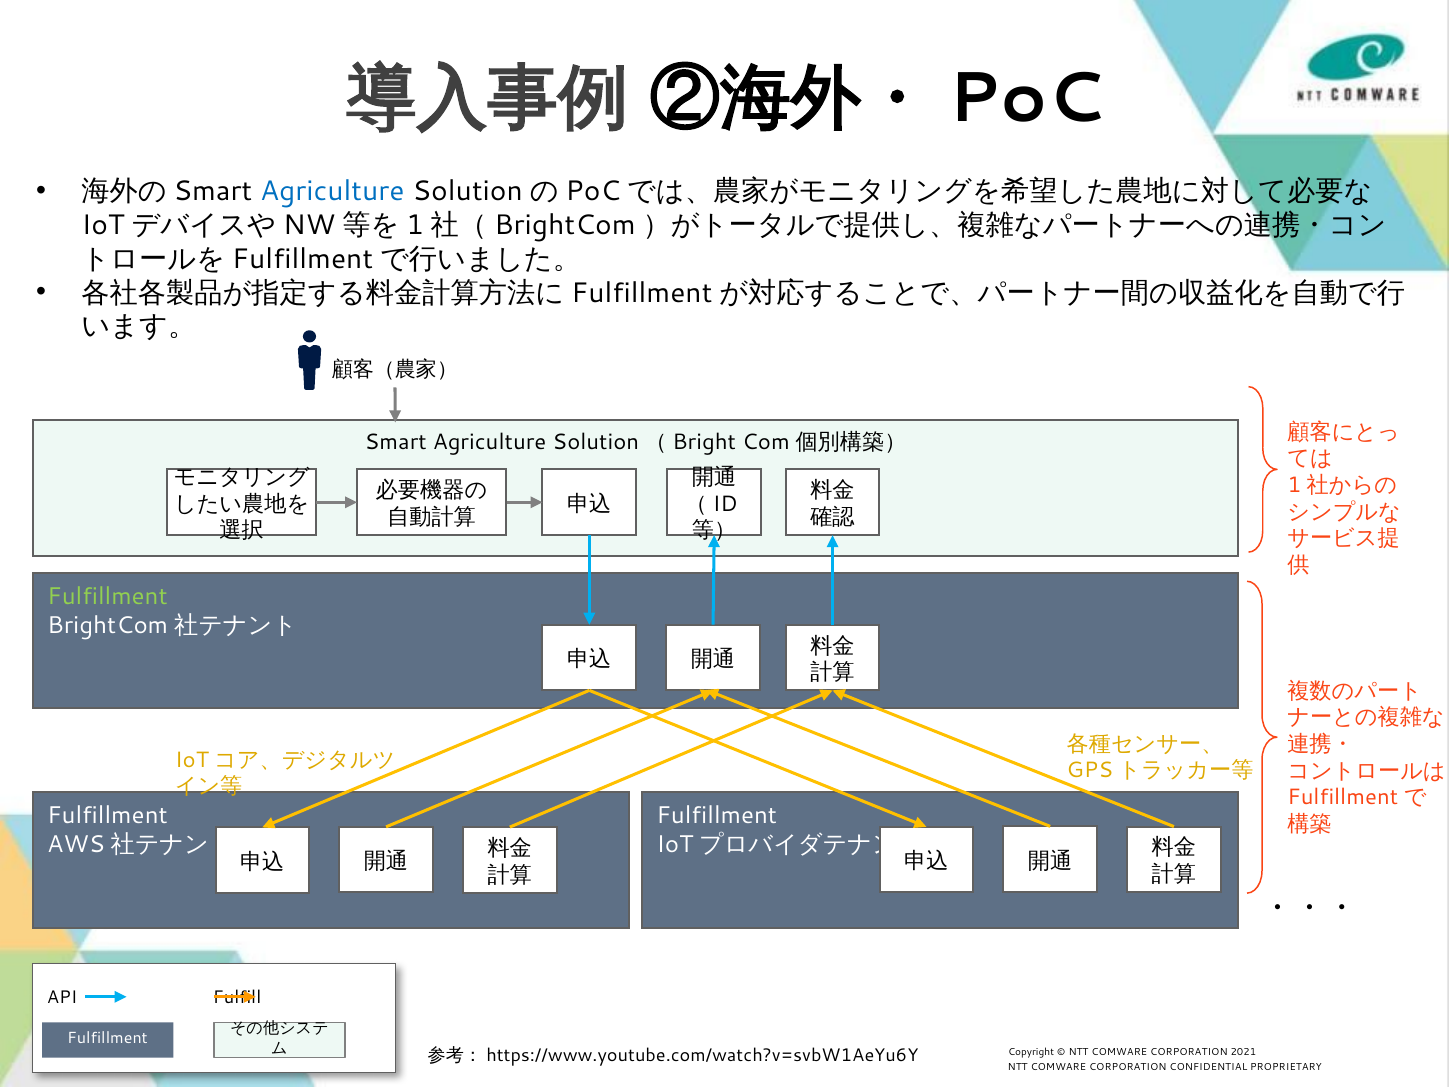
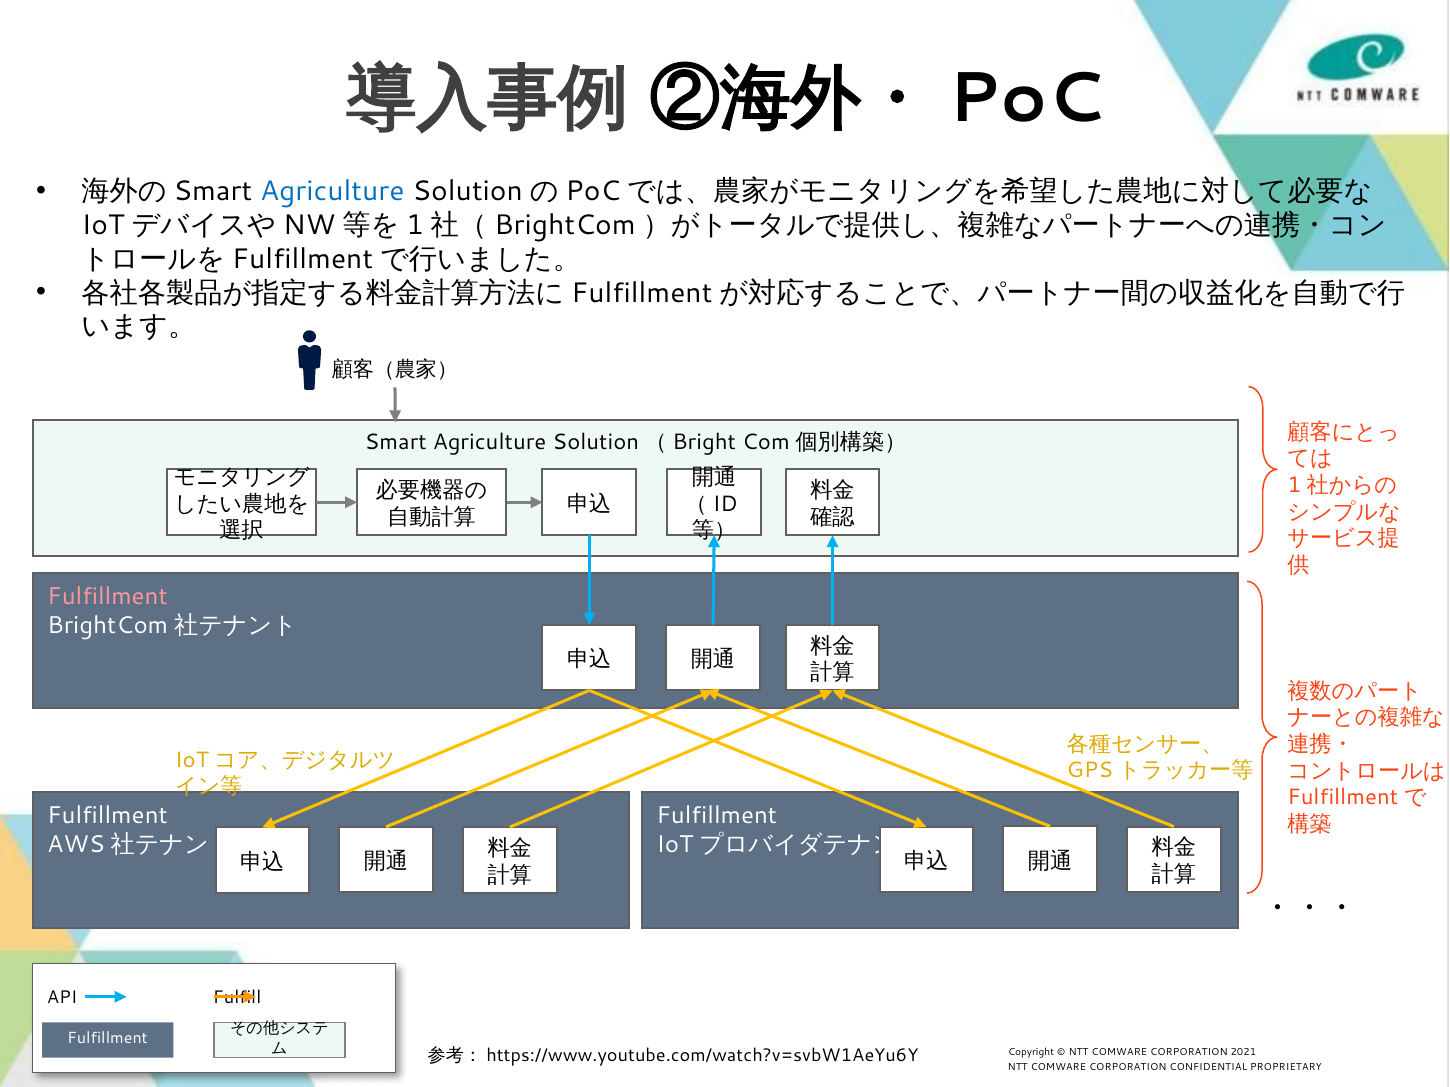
Fulfillment at (107, 597) colour: light green -> pink
